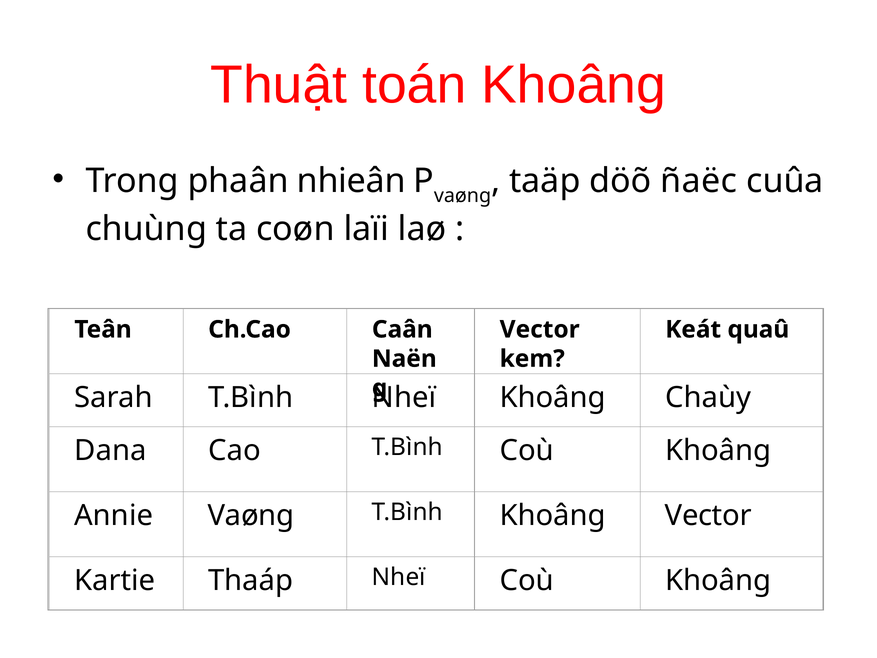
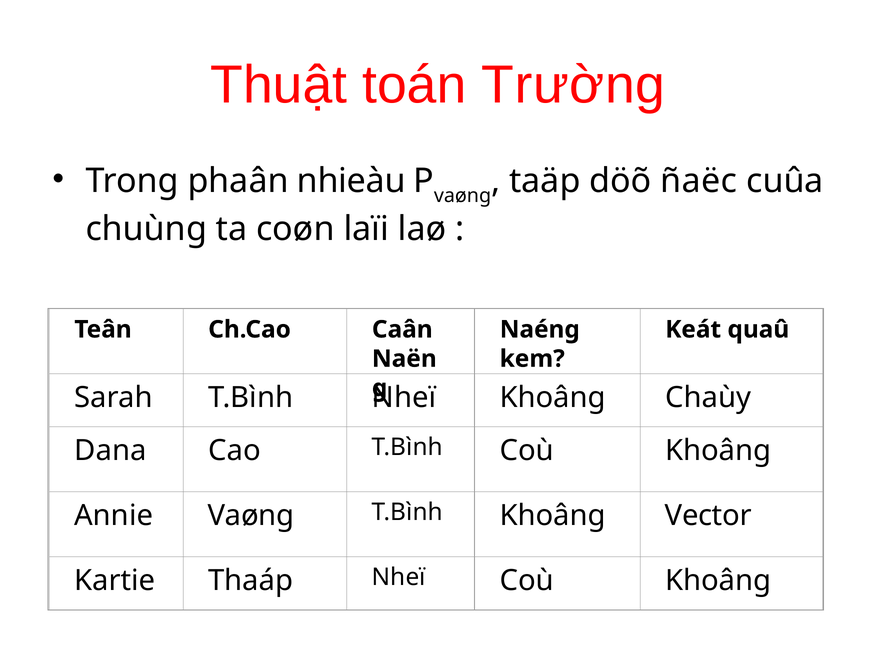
toán Khoâng: Khoâng -> Trường
nhieân: nhieân -> nhieàu
Vector at (540, 329): Vector -> Naéng
